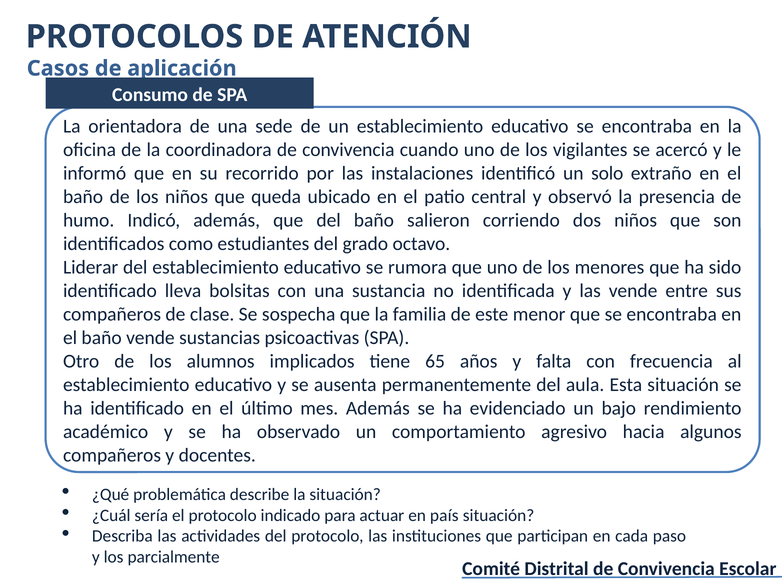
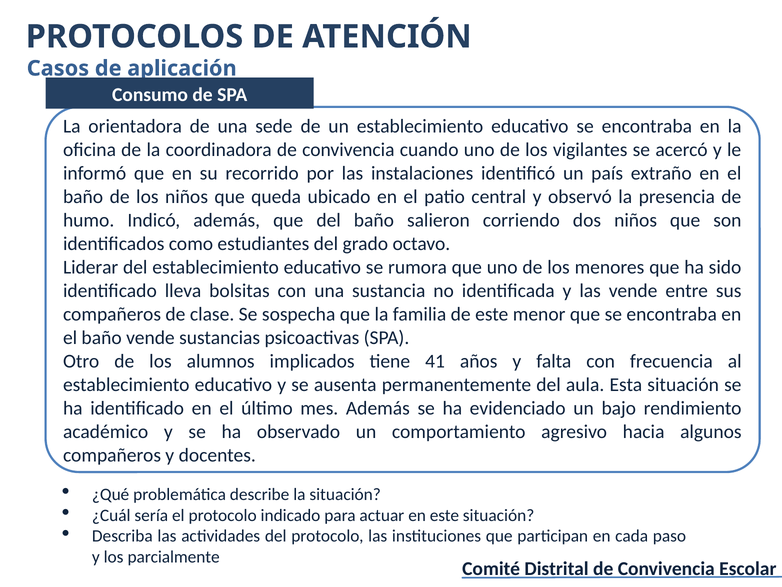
solo: solo -> país
65: 65 -> 41
en país: país -> este
